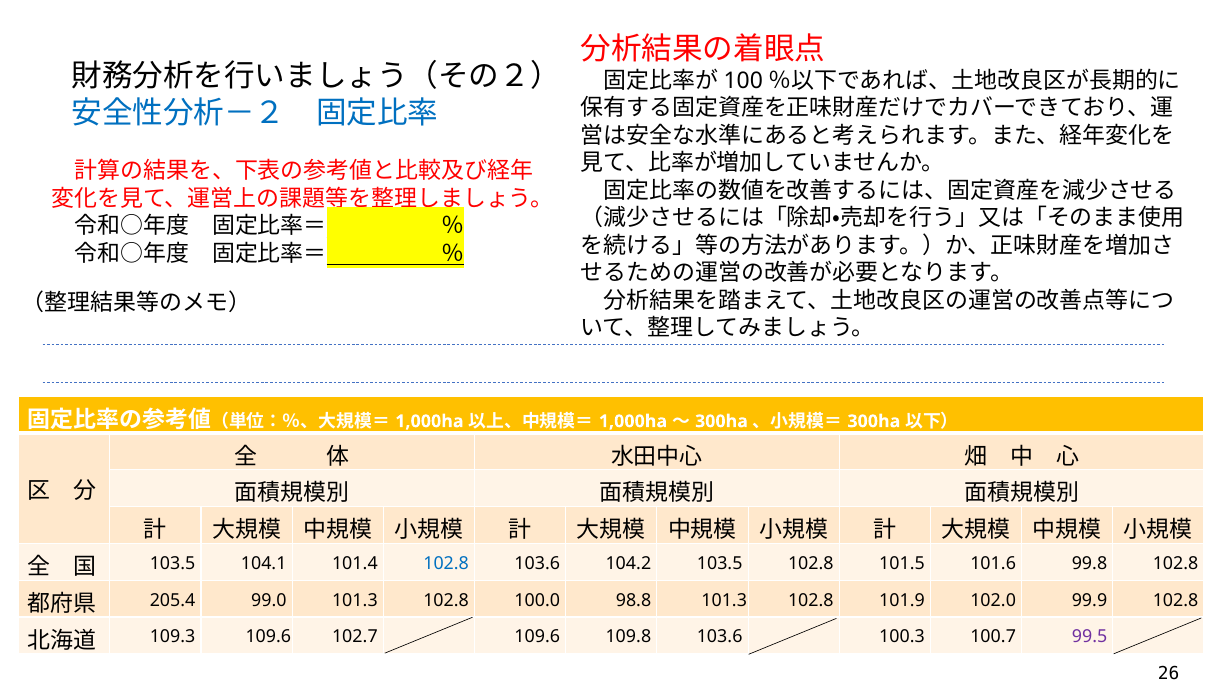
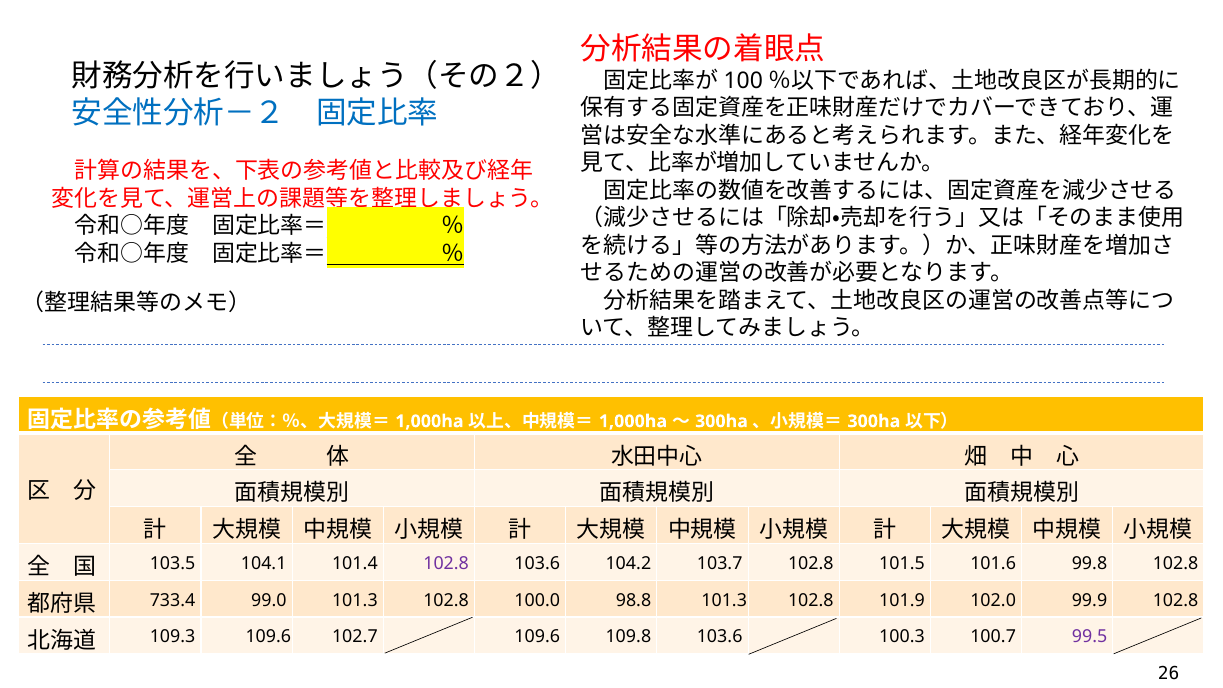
102.8 at (446, 563) colour: blue -> purple
104.2 103.5: 103.5 -> 103.7
205.4: 205.4 -> 733.4
